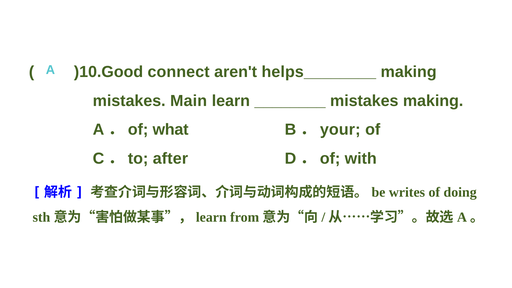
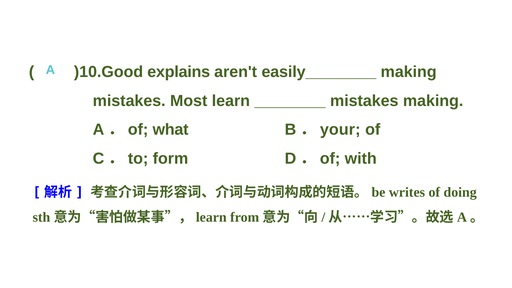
connect: connect -> explains
helps________: helps________ -> easily________
Main: Main -> Most
after: after -> form
